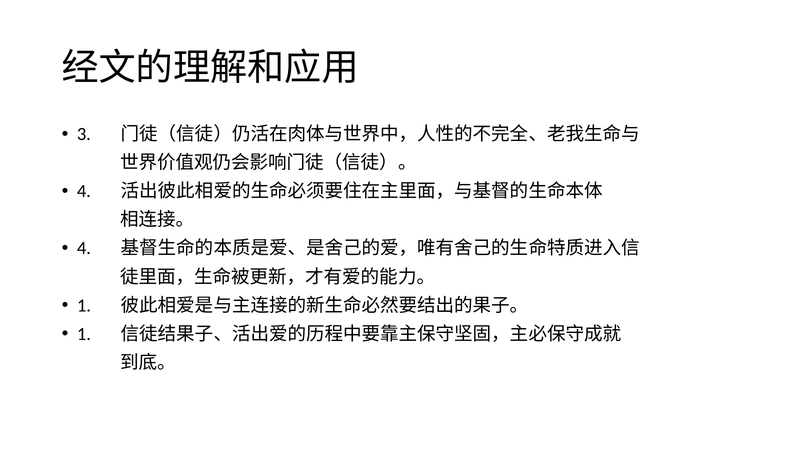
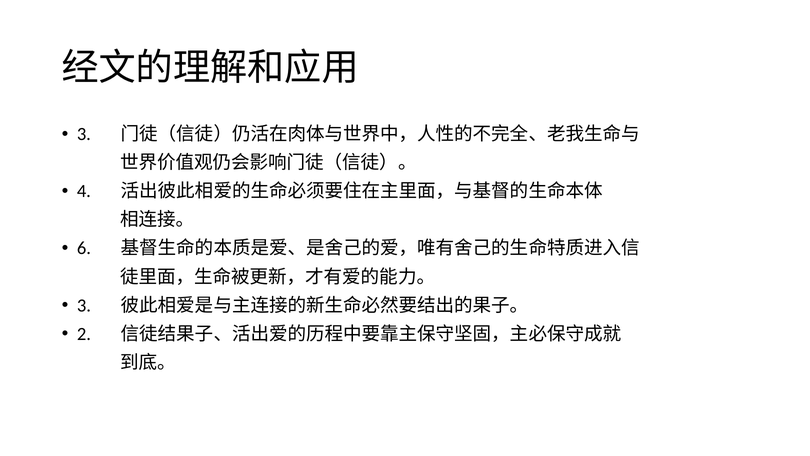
4 at (84, 248): 4 -> 6
1 at (84, 305): 1 -> 3
1 at (84, 334): 1 -> 2
